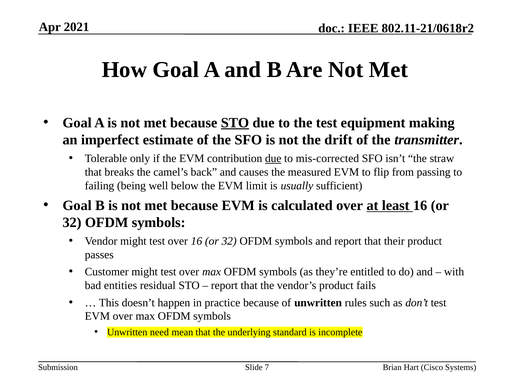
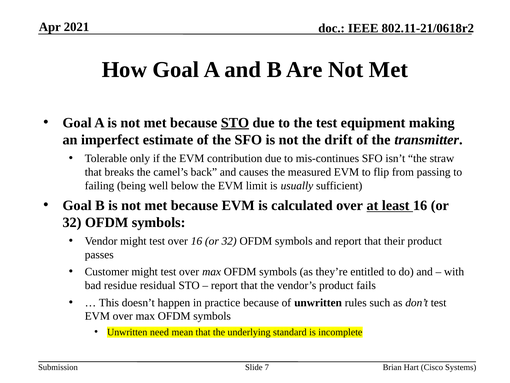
due at (273, 158) underline: present -> none
mis-corrected: mis-corrected -> mis-continues
entities: entities -> residue
